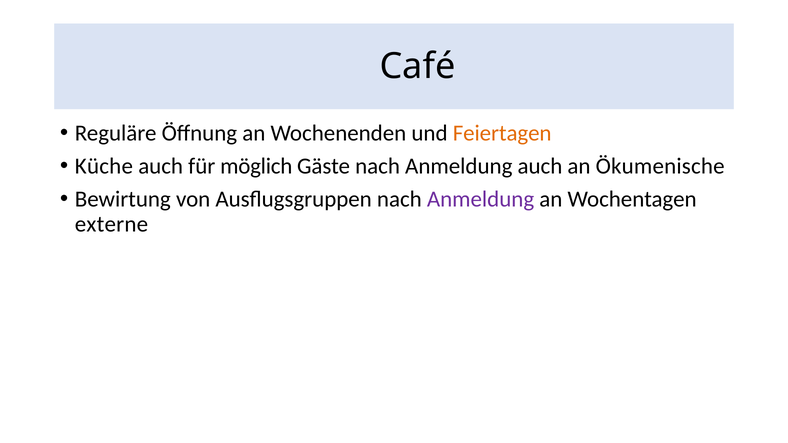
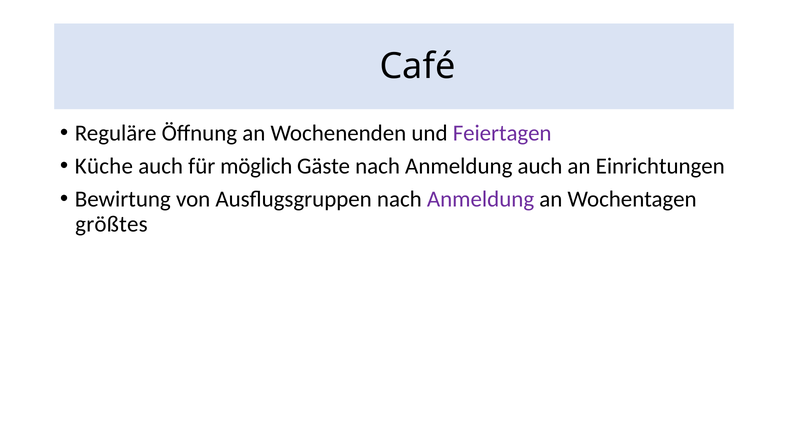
Feiertagen colour: orange -> purple
Ökumenische: Ökumenische -> Einrichtungen
externe: externe -> größtes
